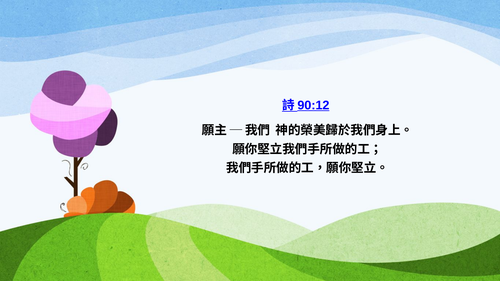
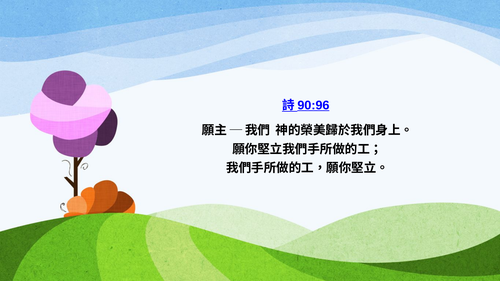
90:12: 90:12 -> 90:96
